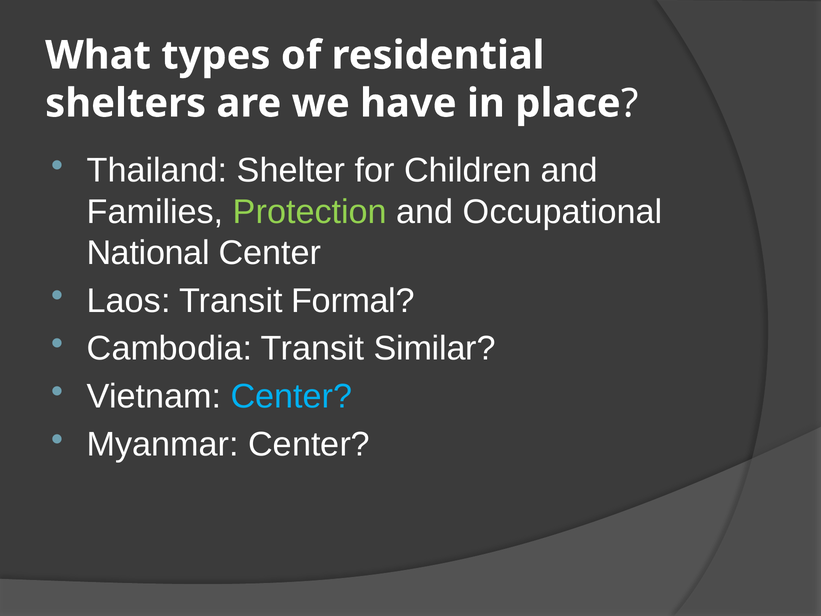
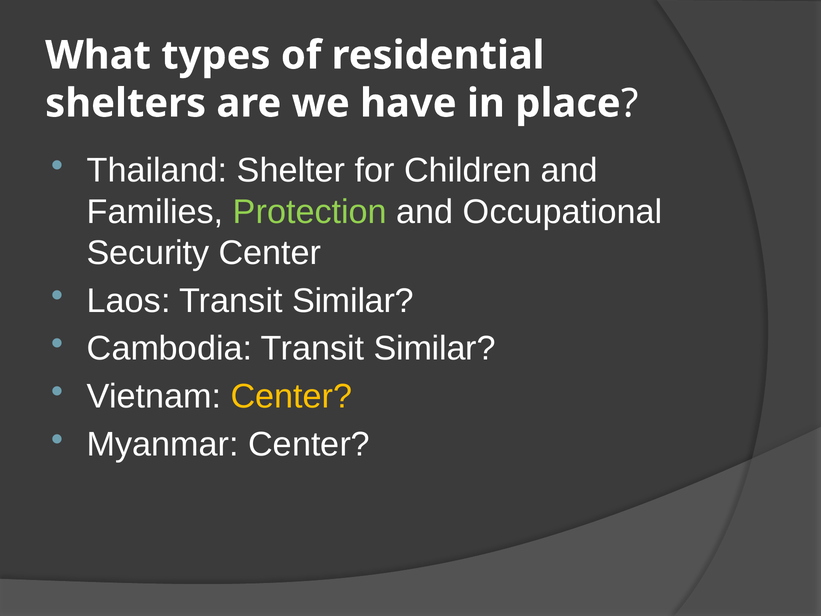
National: National -> Security
Laos Transit Formal: Formal -> Similar
Center at (291, 396) colour: light blue -> yellow
